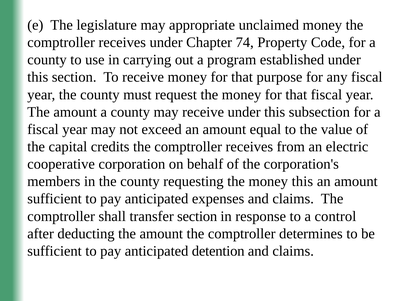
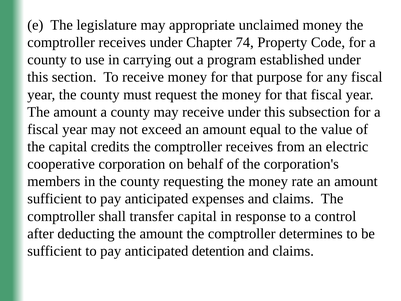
money this: this -> rate
transfer section: section -> capital
